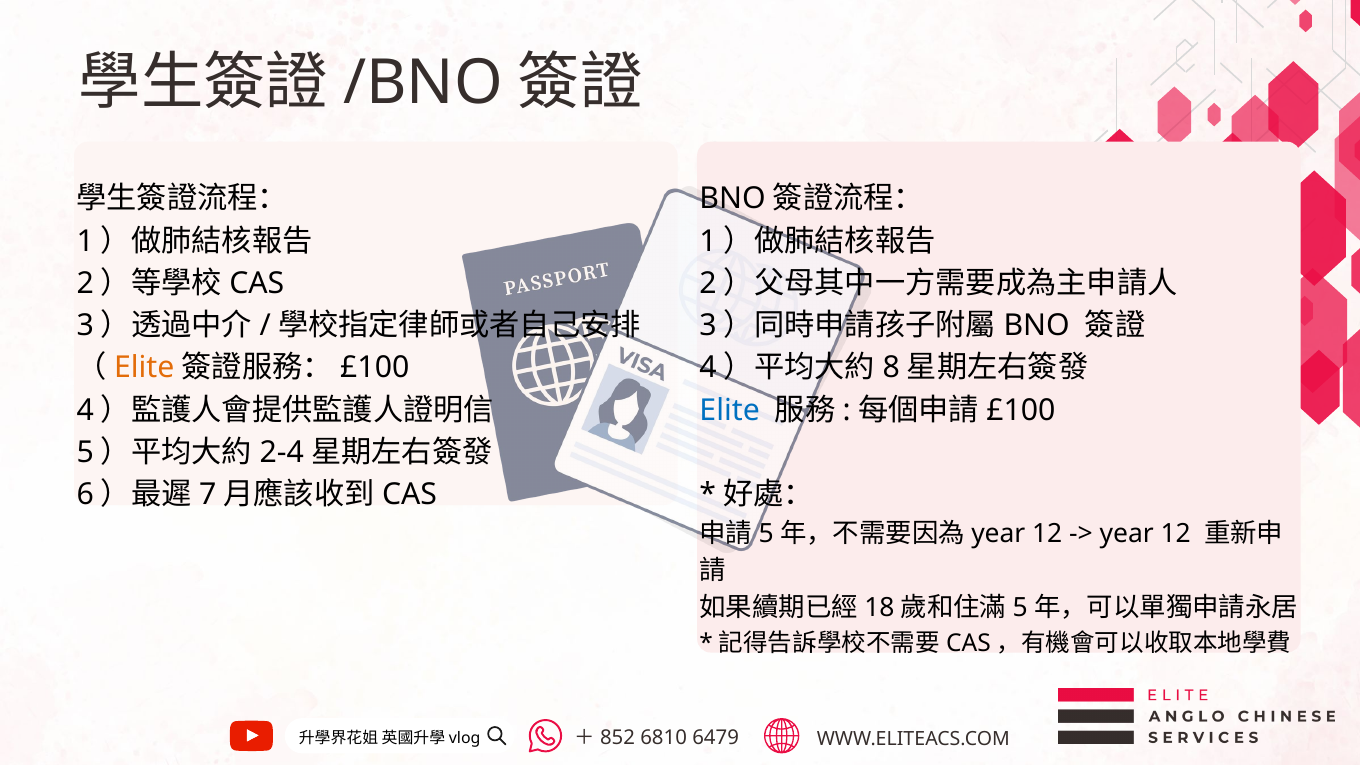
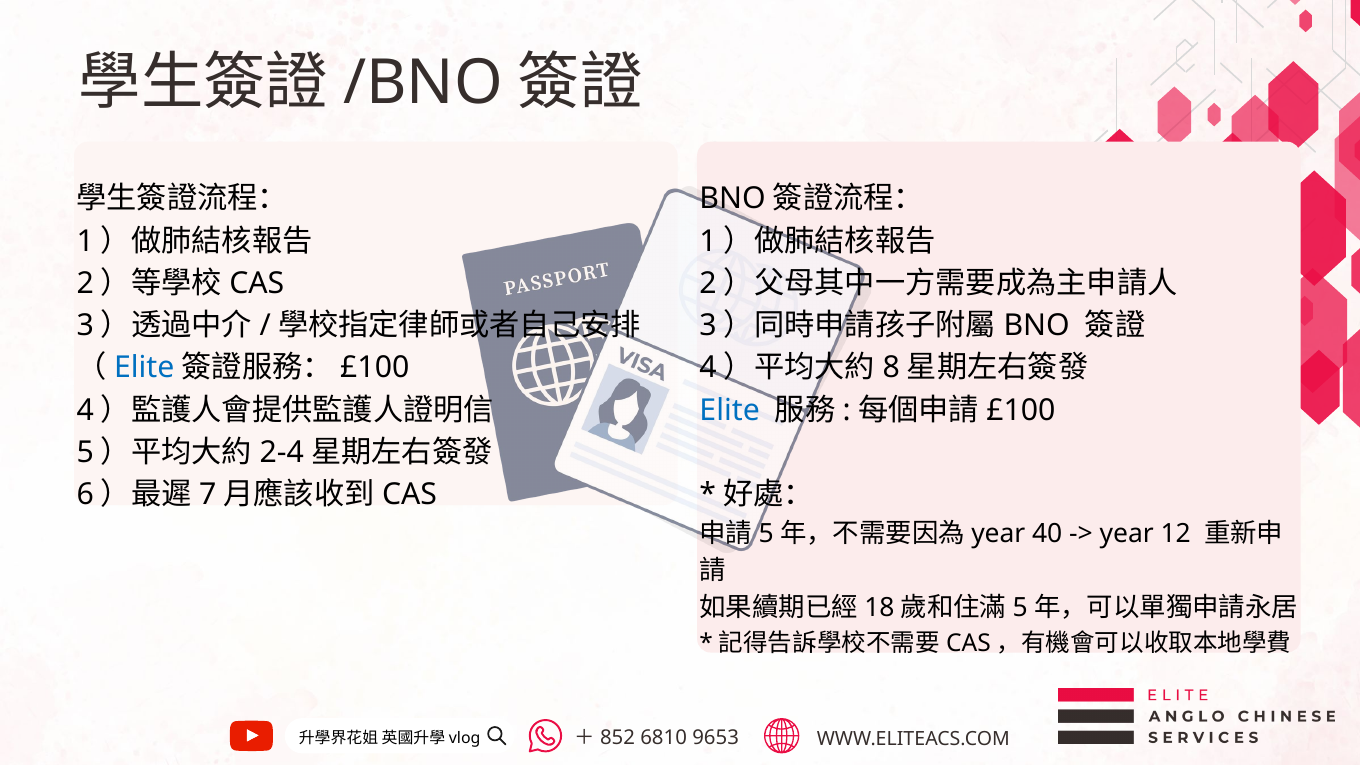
Elite at (144, 368) colour: orange -> blue
12 at (1047, 534): 12 -> 40
6479: 6479 -> 9653
